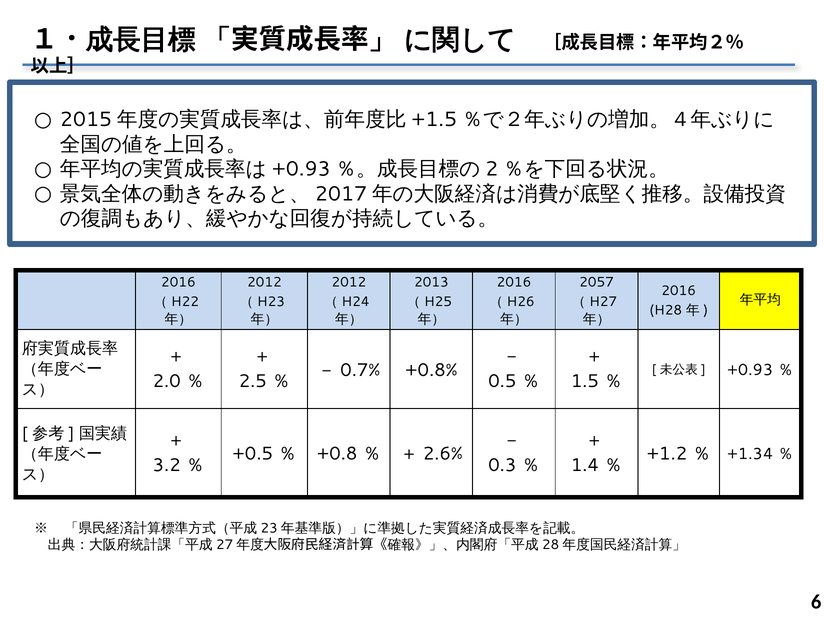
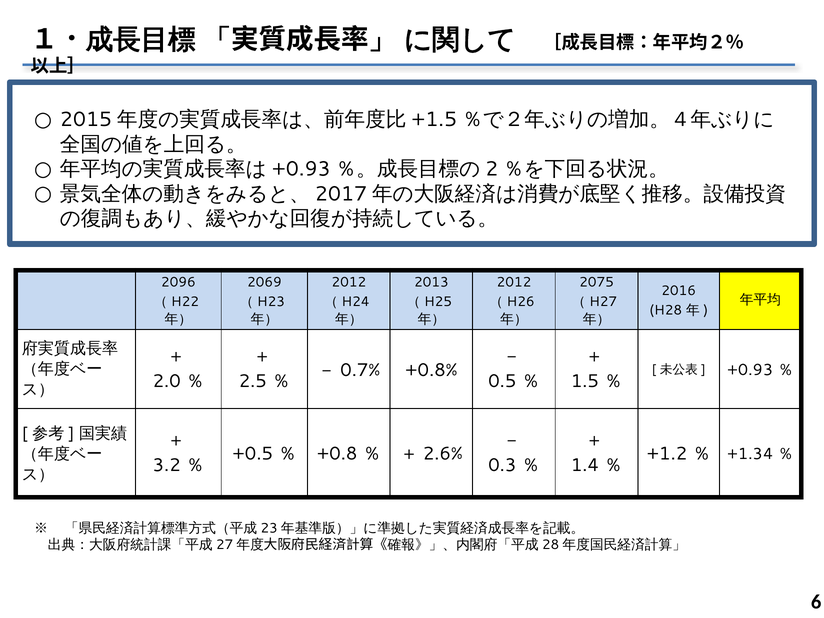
2016 at (178, 282): 2016 -> 2096
2012 at (264, 282): 2012 -> 2069
2016 at (514, 282): 2016 -> 2012
2057: 2057 -> 2075
